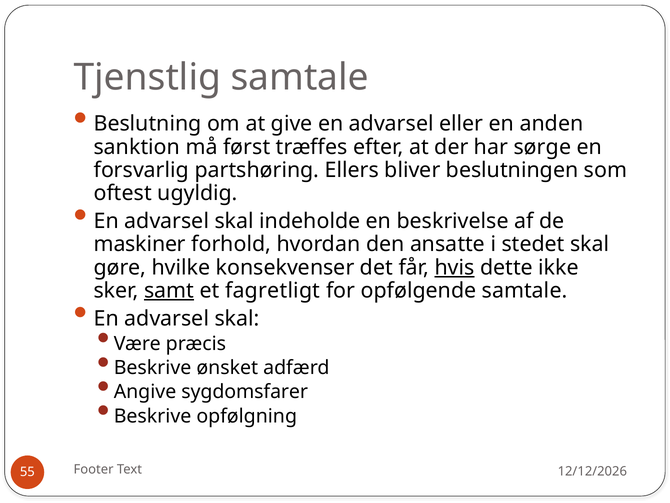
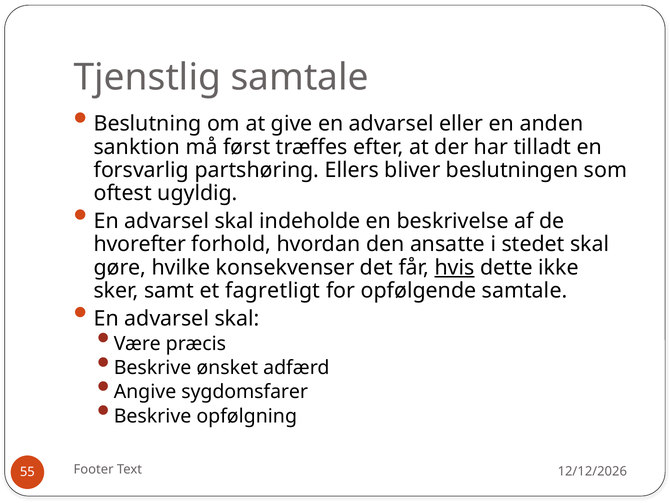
sørge: sørge -> tilladt
maskiner: maskiner -> hvorefter
samt underline: present -> none
